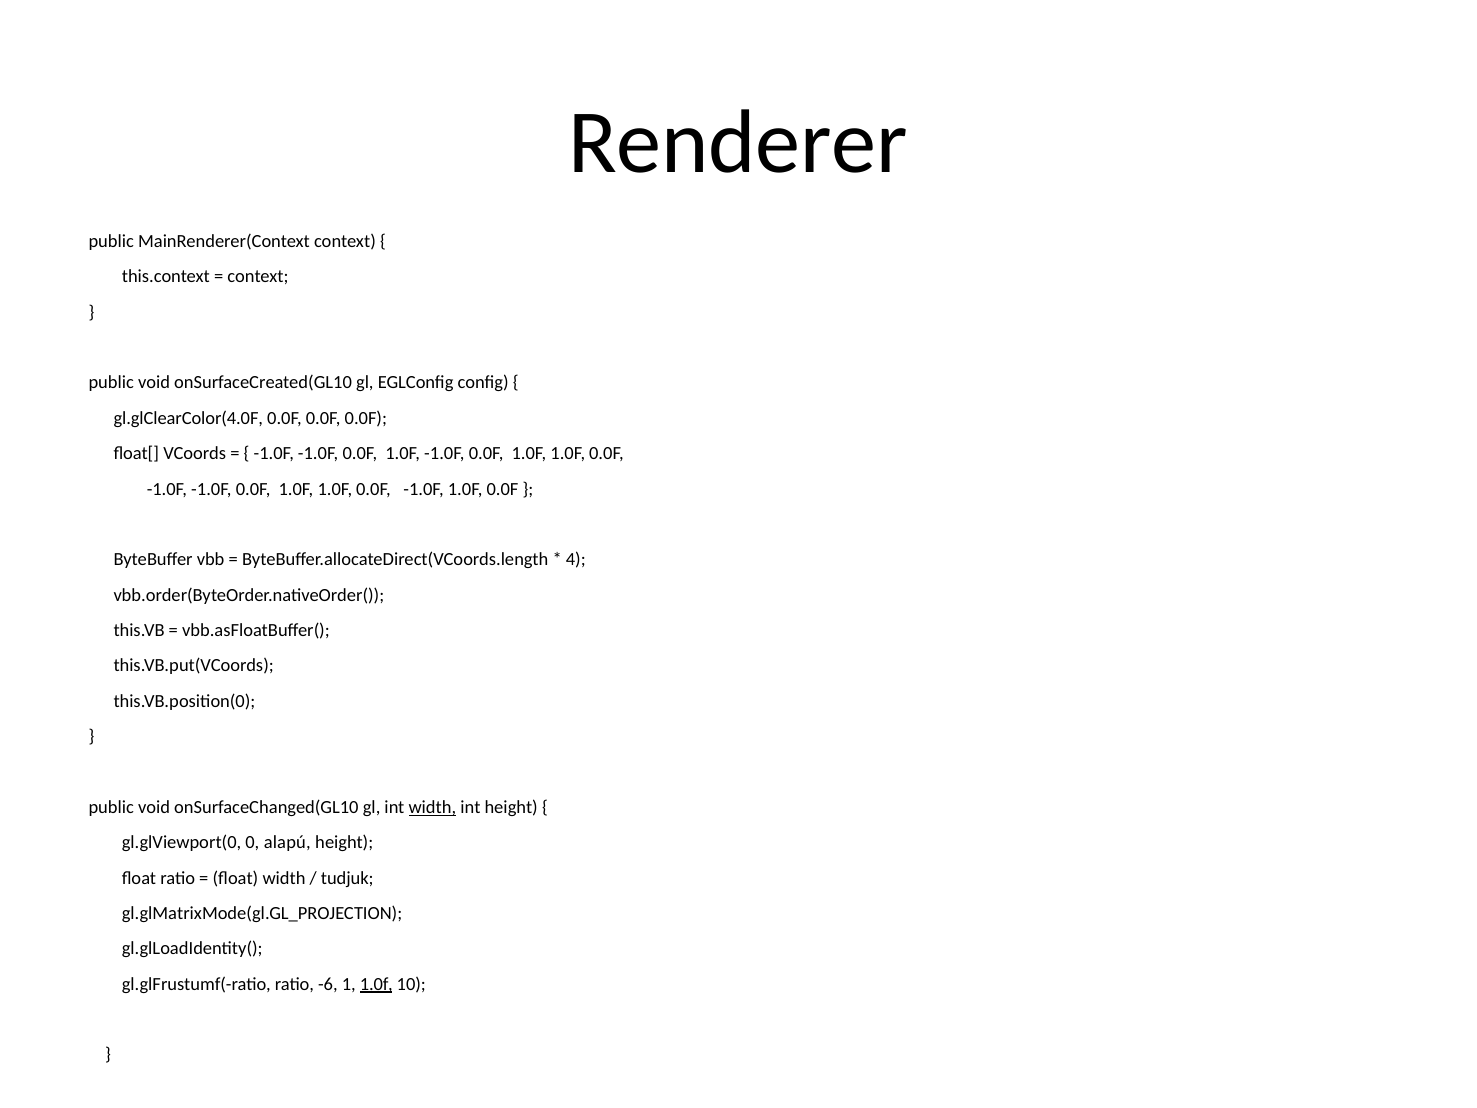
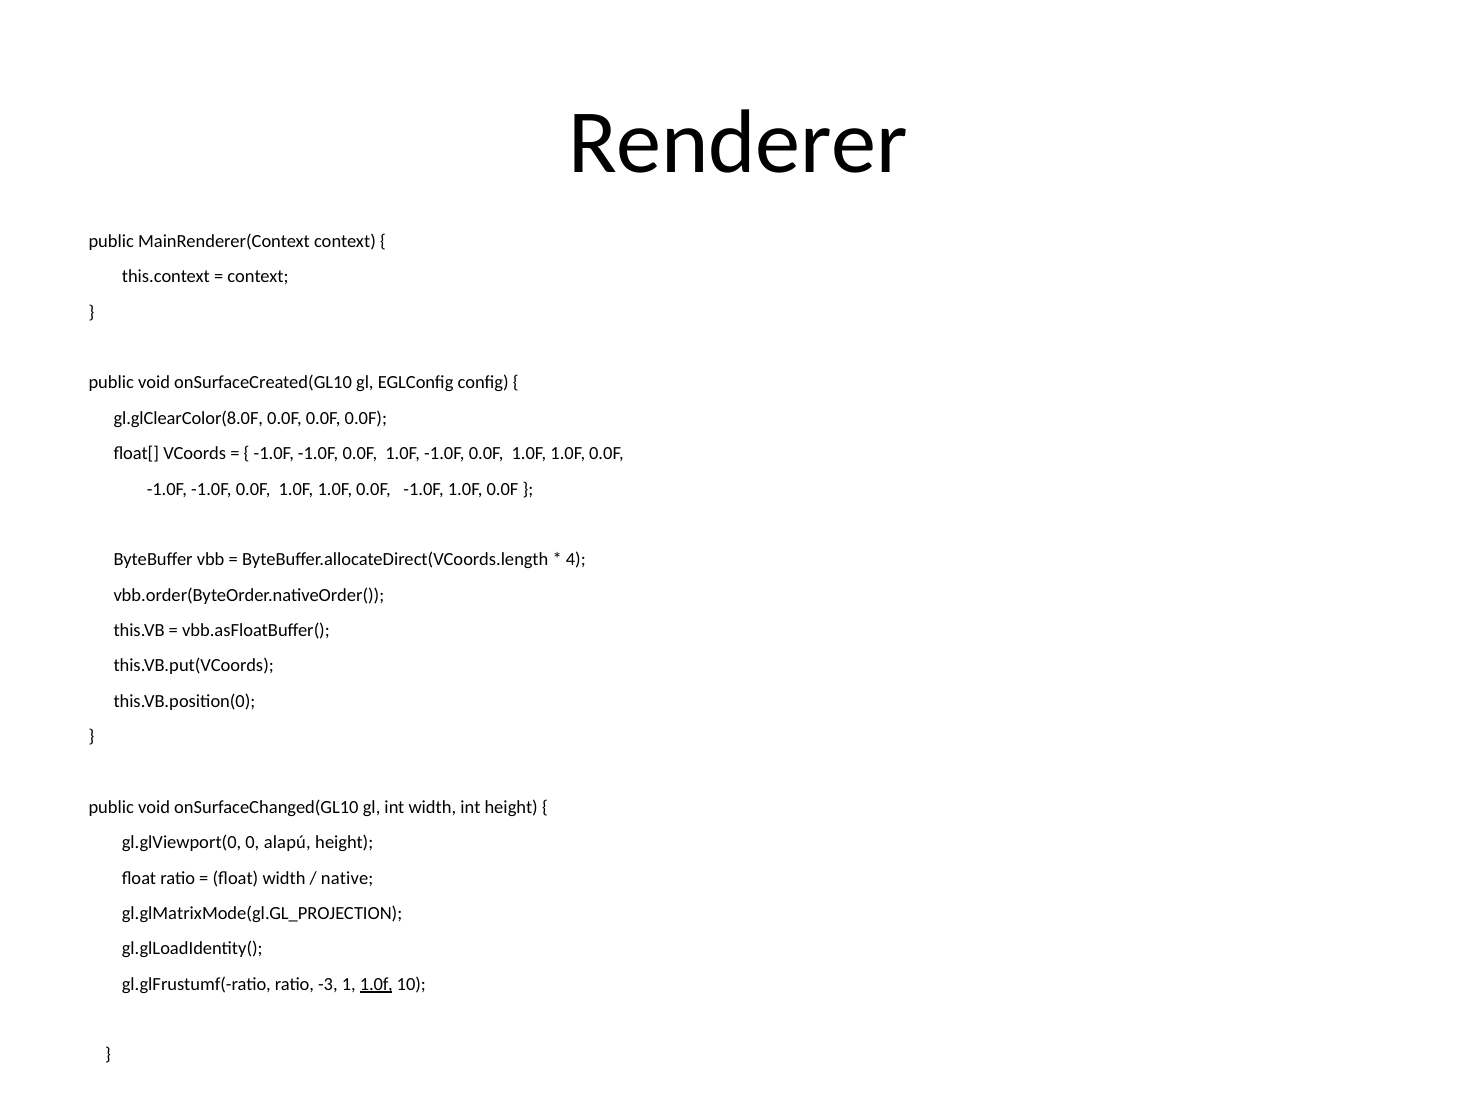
gl.glClearColor(4.0F: gl.glClearColor(4.0F -> gl.glClearColor(8.0F
width at (432, 807) underline: present -> none
tudjuk: tudjuk -> native
-6: -6 -> -3
